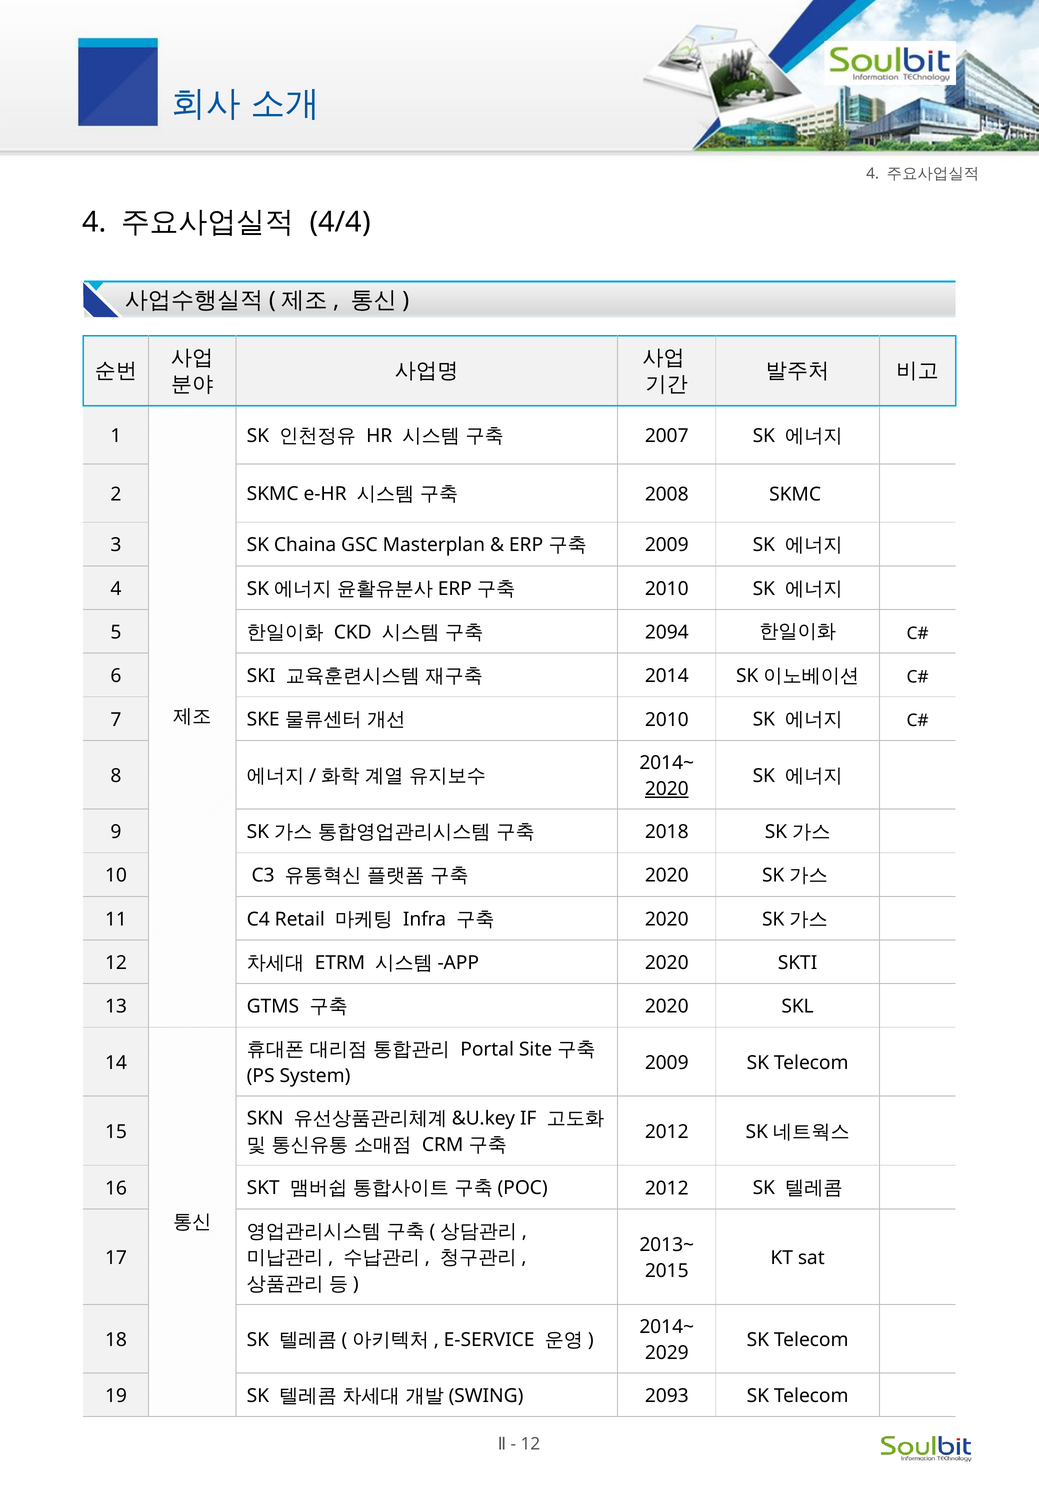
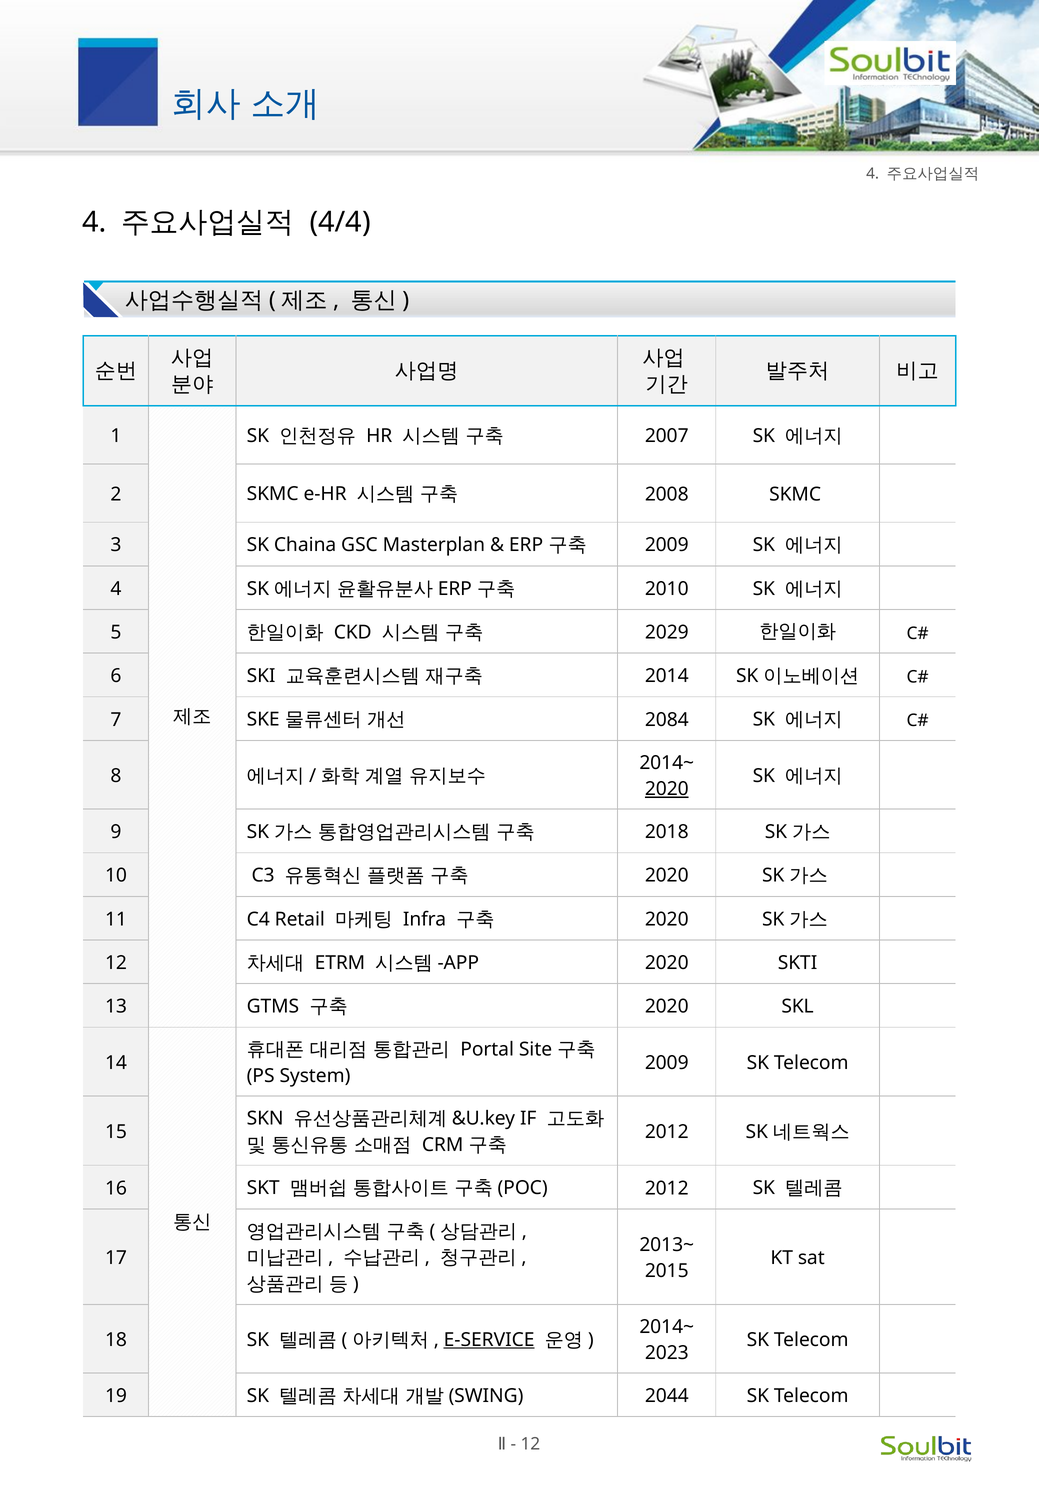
2094: 2094 -> 2029
2010 at (667, 720): 2010 -> 2084
E-SERVICE underline: none -> present
2029: 2029 -> 2023
2093: 2093 -> 2044
